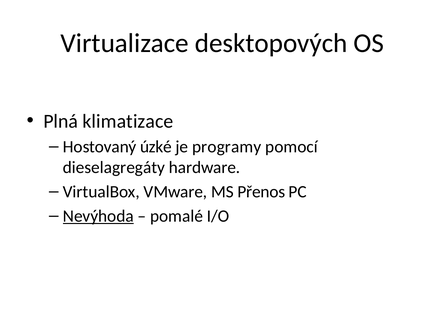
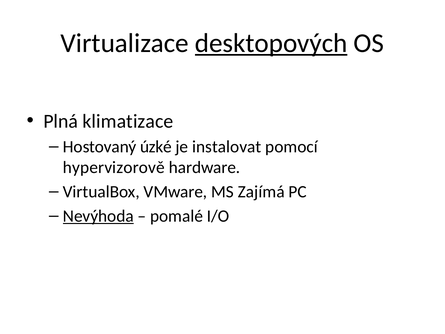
desktopových underline: none -> present
programy: programy -> instalovat
dieselagregáty: dieselagregáty -> hypervizorově
Přenos: Přenos -> Zajímá
